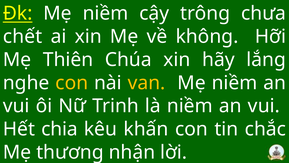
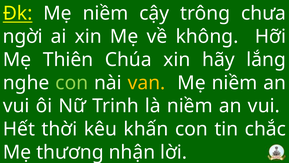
chết: chết -> ngời
con at (72, 83) colour: yellow -> light green
chia: chia -> thời
